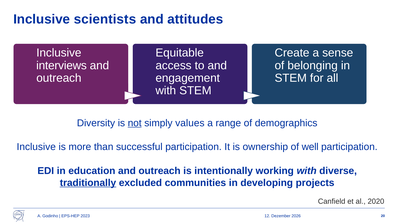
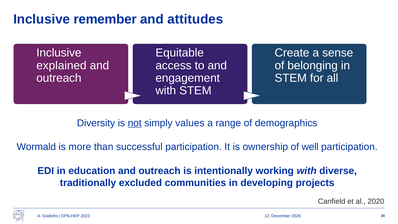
scientists: scientists -> remember
interviews: interviews -> explained
Inclusive at (36, 147): Inclusive -> Wormald
traditionally underline: present -> none
